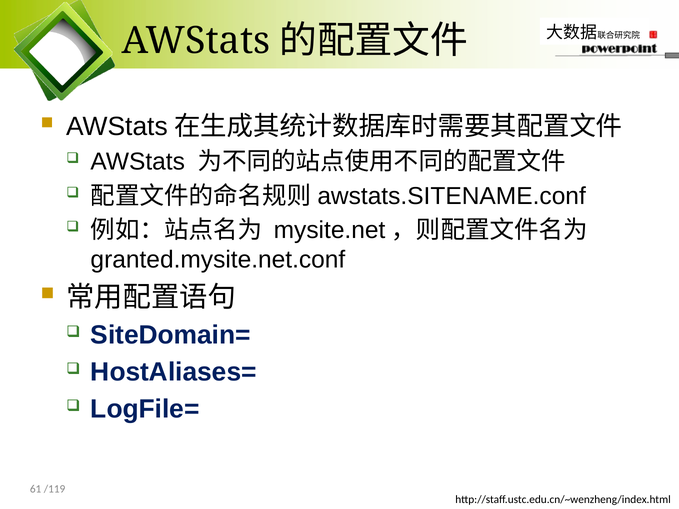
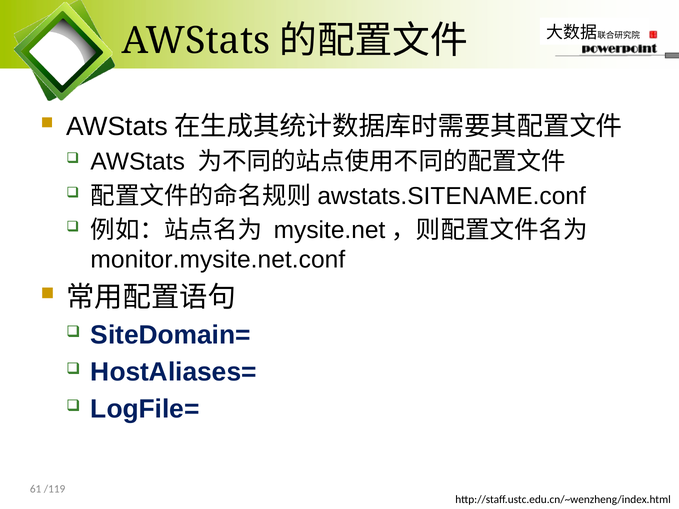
granted.mysite.net.conf: granted.mysite.net.conf -> monitor.mysite.net.conf
